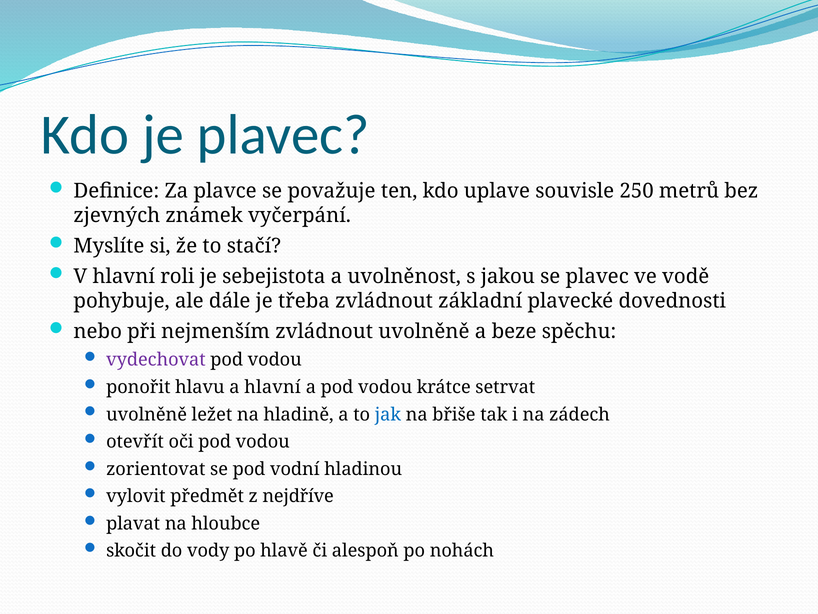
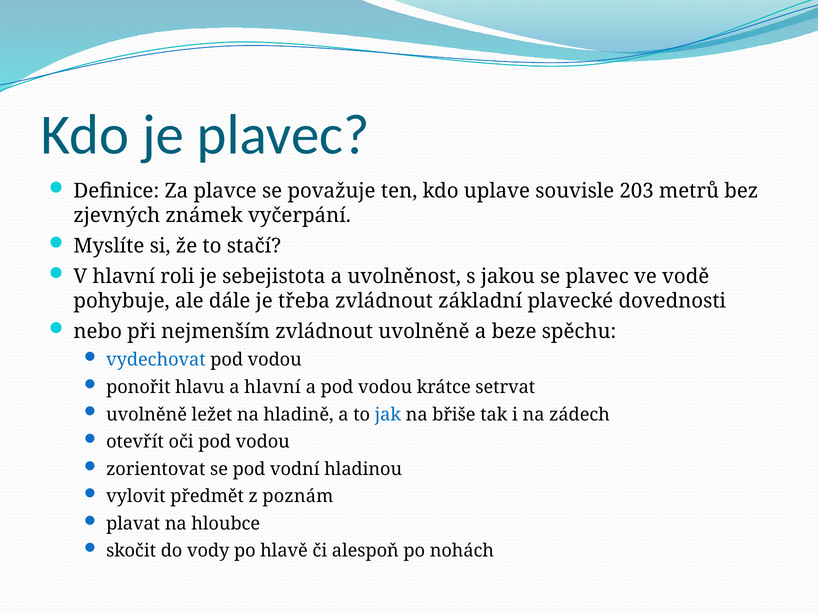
250: 250 -> 203
vydechovat colour: purple -> blue
nejdříve: nejdříve -> poznám
